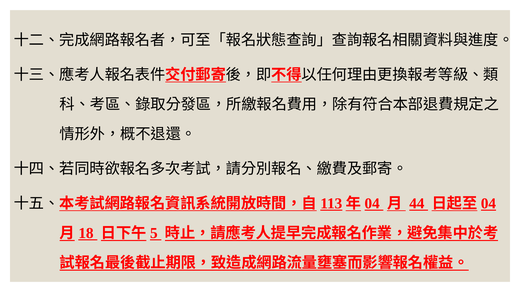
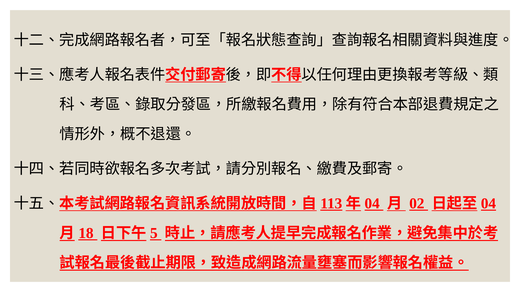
44: 44 -> 02
